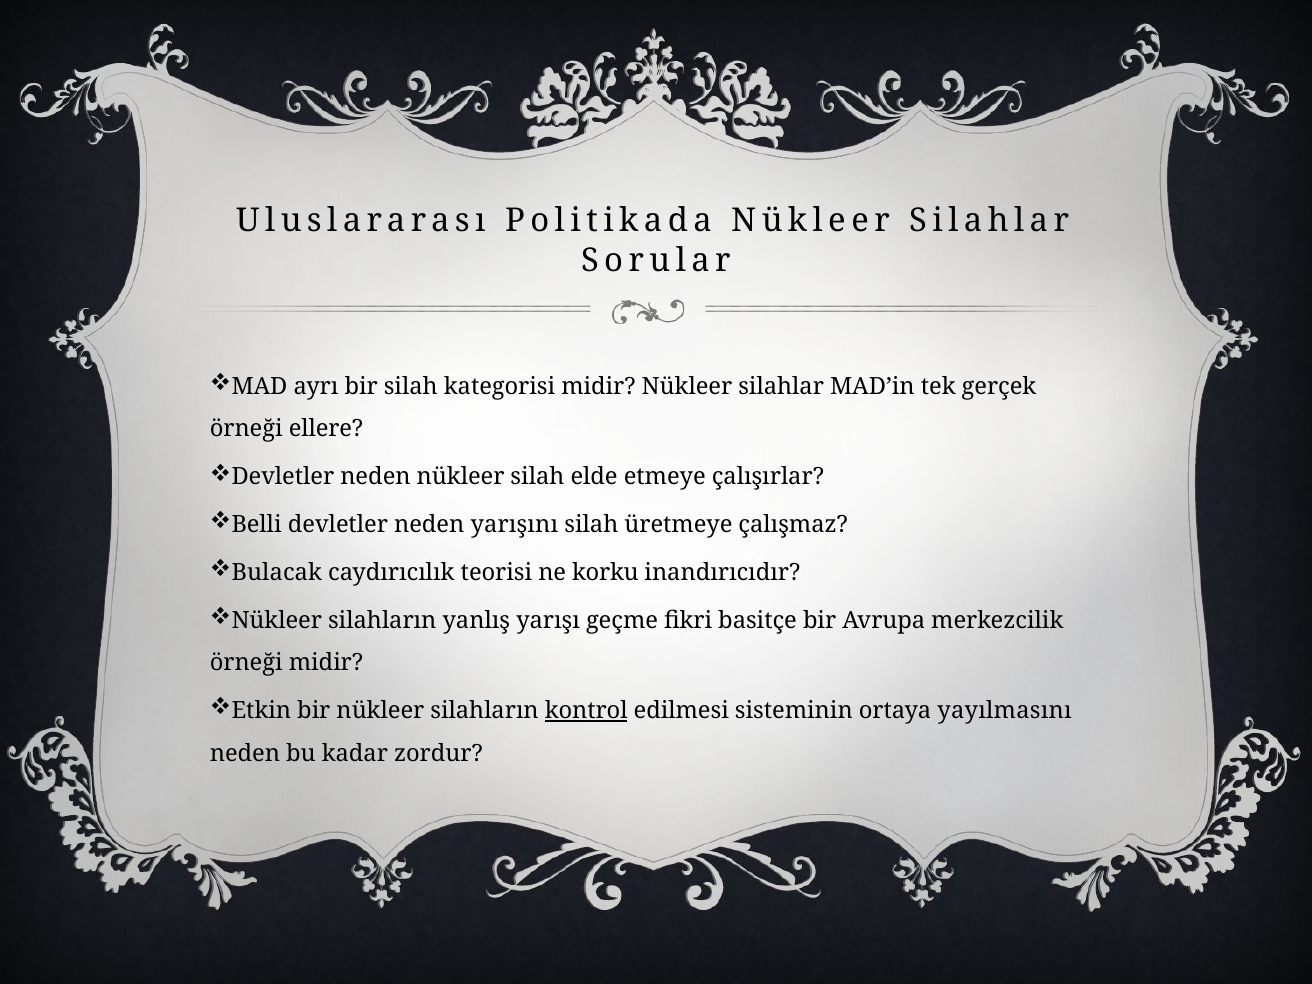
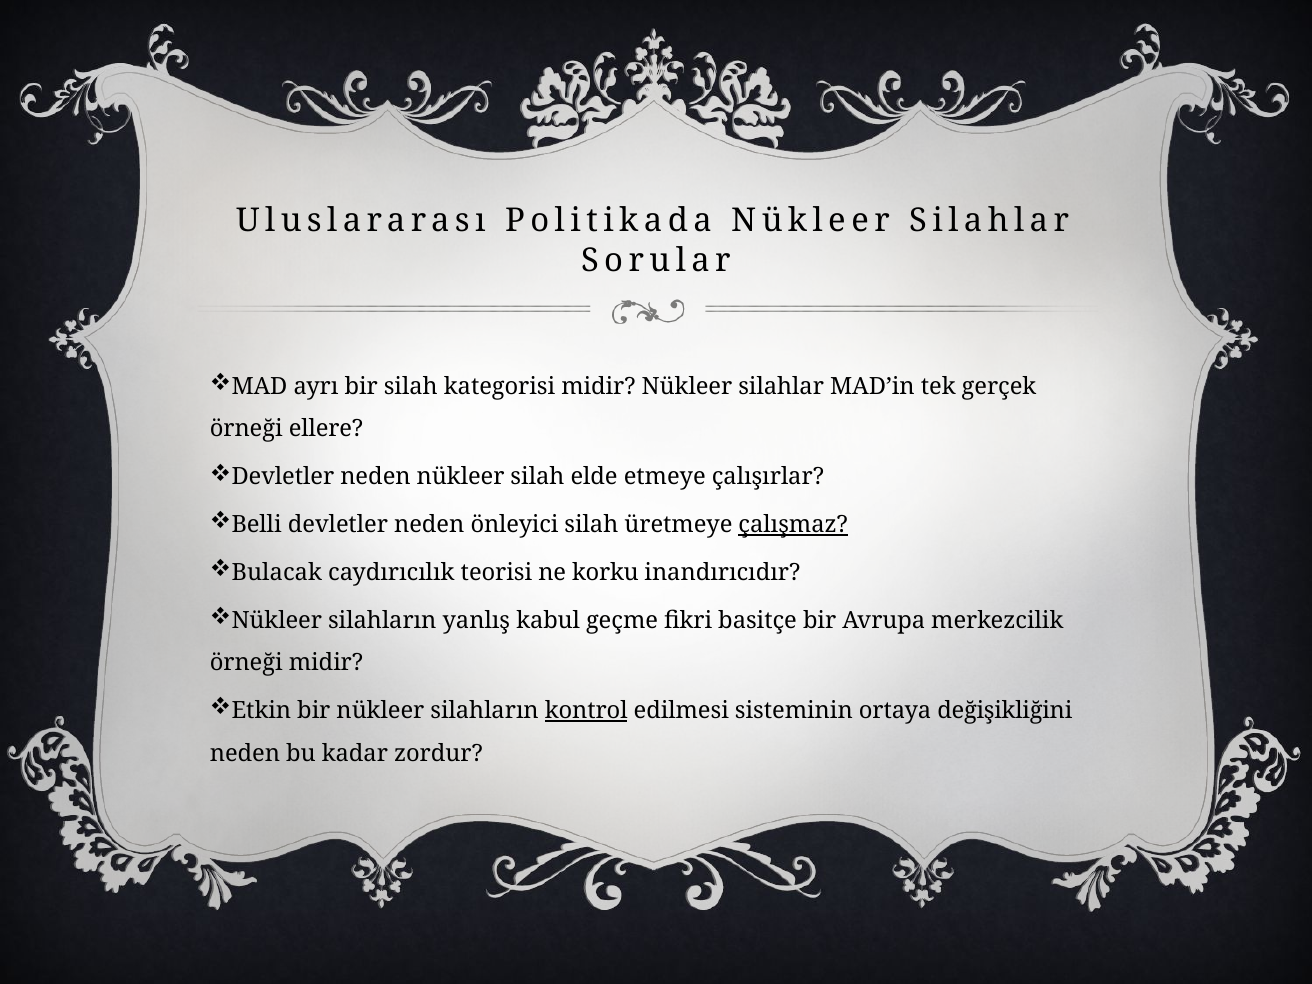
yarışını: yarışını -> önleyici
çalışmaz underline: none -> present
yarışı: yarışı -> kabul
yayılmasını: yayılmasını -> değişikliğini
